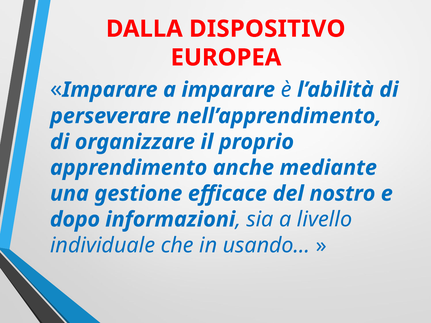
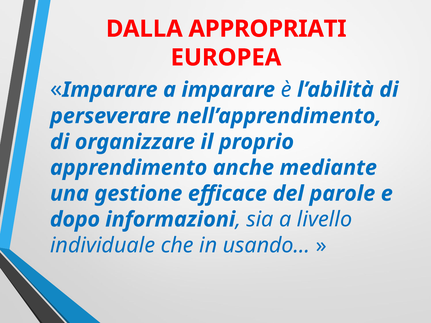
DISPOSITIVO: DISPOSITIVO -> APPROPRIATI
nostro: nostro -> parole
